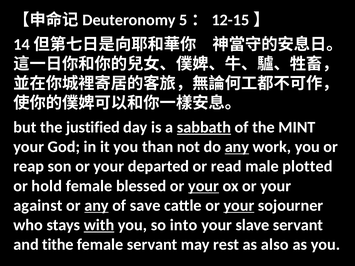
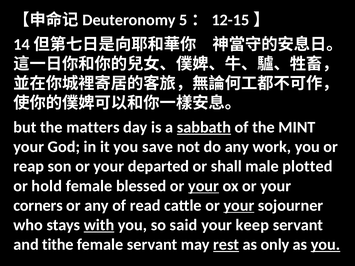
justified: justified -> matters
than: than -> save
any at (237, 147) underline: present -> none
read: read -> shall
against: against -> corners
any at (97, 206) underline: present -> none
save: save -> read
into: into -> said
slave: slave -> keep
rest underline: none -> present
also: also -> only
you at (325, 245) underline: none -> present
